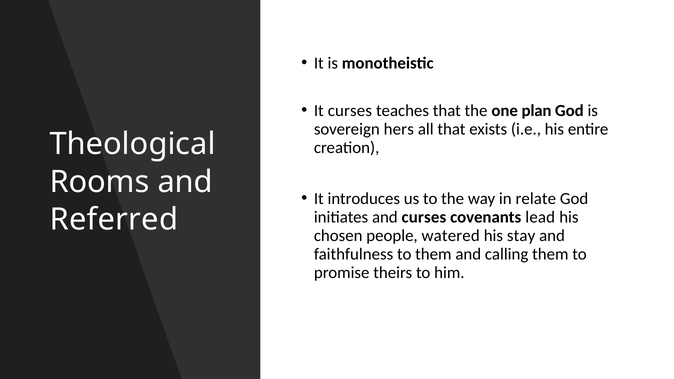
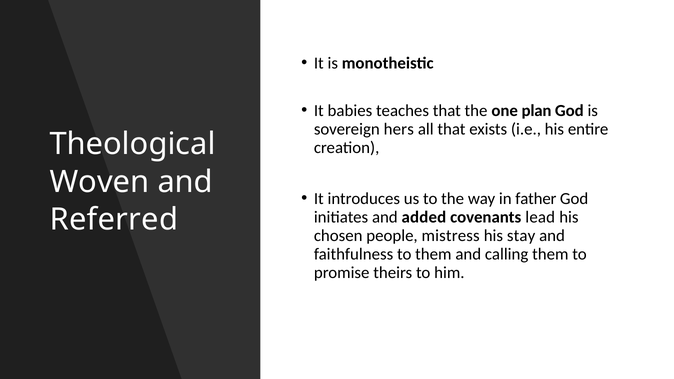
It curses: curses -> babies
Rooms: Rooms -> Woven
relate: relate -> father
and curses: curses -> added
watered: watered -> mistress
